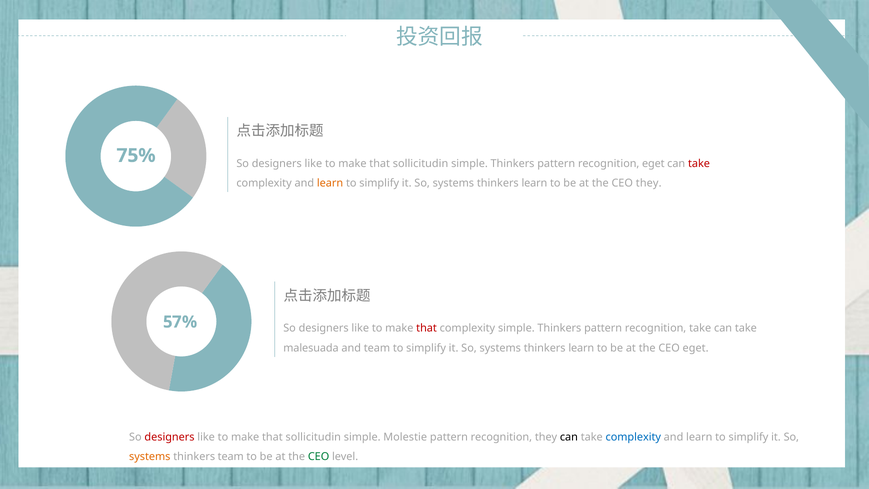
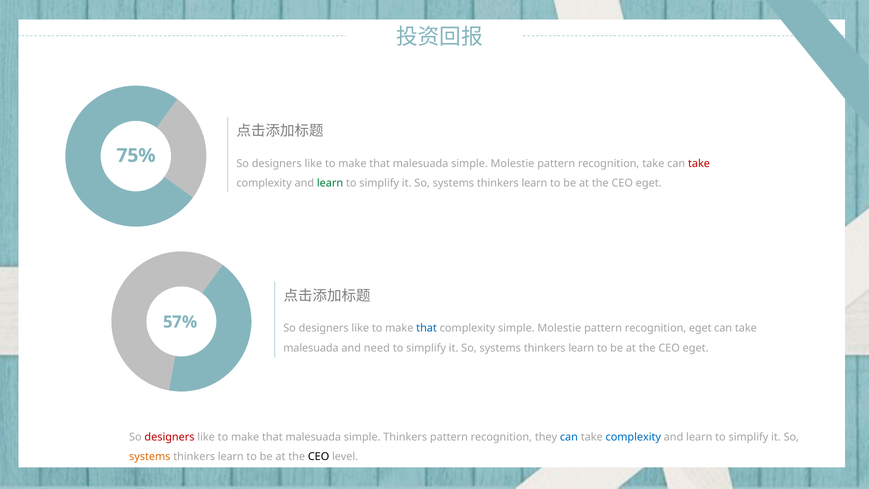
sollicitudin at (421, 163): sollicitudin -> malesuada
Thinkers at (513, 163): Thinkers -> Molestie
recognition eget: eget -> take
learn at (330, 183) colour: orange -> green
they at (649, 183): they -> eget
that at (427, 328) colour: red -> blue
complexity simple Thinkers: Thinkers -> Molestie
recognition take: take -> eget
and team: team -> need
sollicitudin at (313, 437): sollicitudin -> malesuada
simple Molestie: Molestie -> Thinkers
can at (569, 437) colour: black -> blue
team at (231, 457): team -> learn
CEO at (319, 457) colour: green -> black
